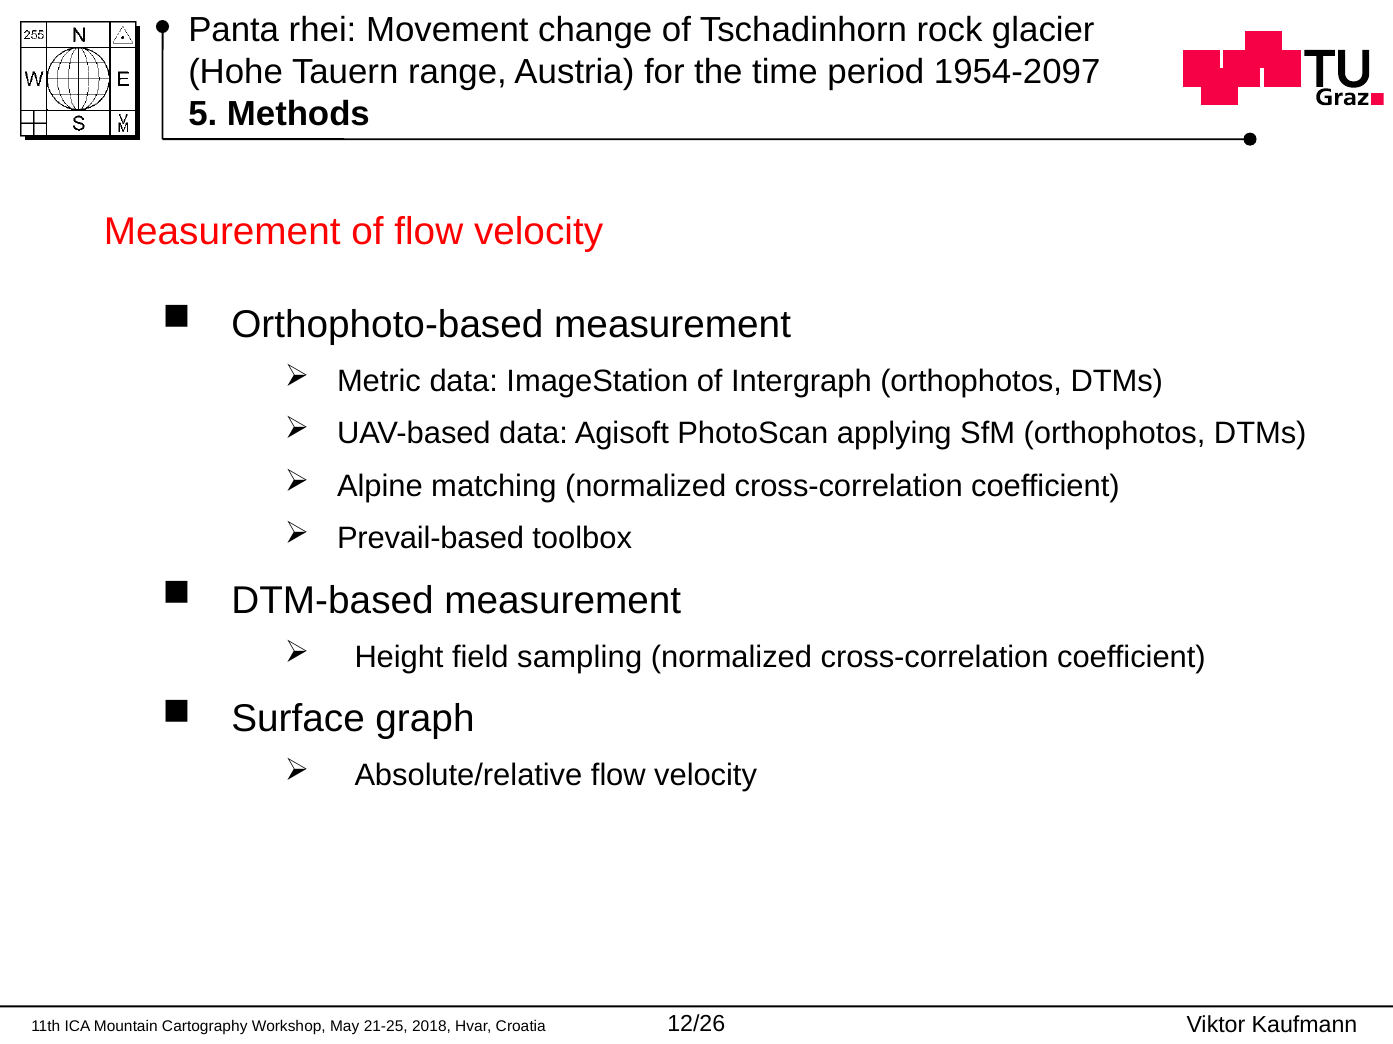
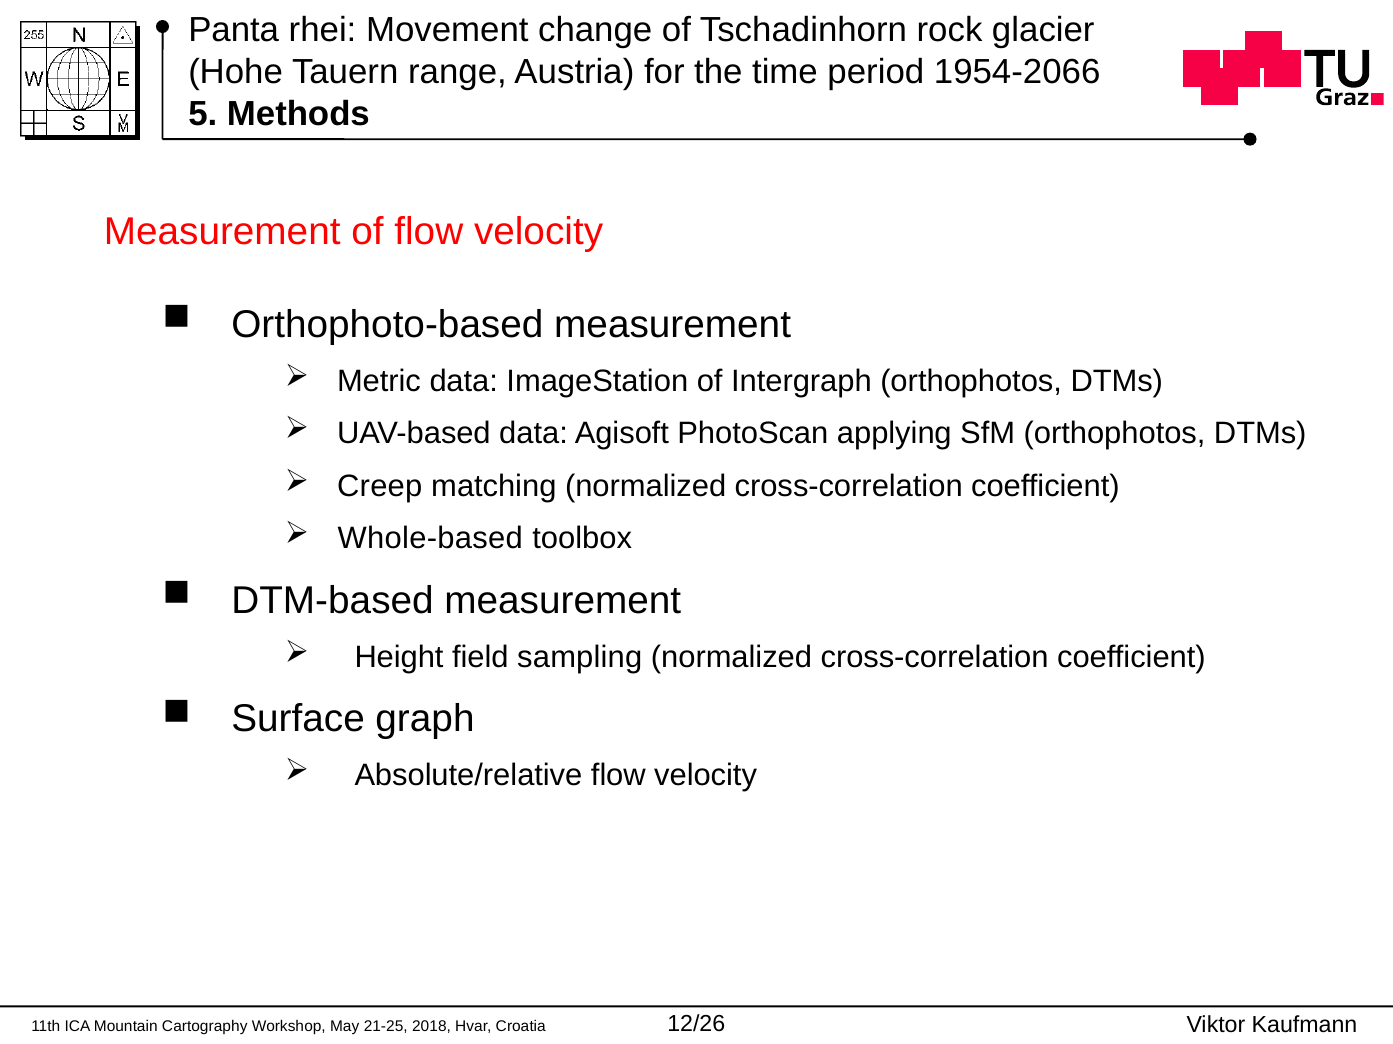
1954-2097: 1954-2097 -> 1954-2066
Alpine: Alpine -> Creep
Prevail-based: Prevail-based -> Whole-based
